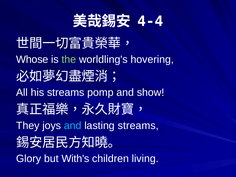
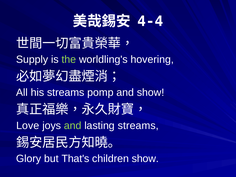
Whose: Whose -> Supply
They: They -> Love
and at (73, 126) colour: light blue -> light green
With's: With's -> That's
children living: living -> show
